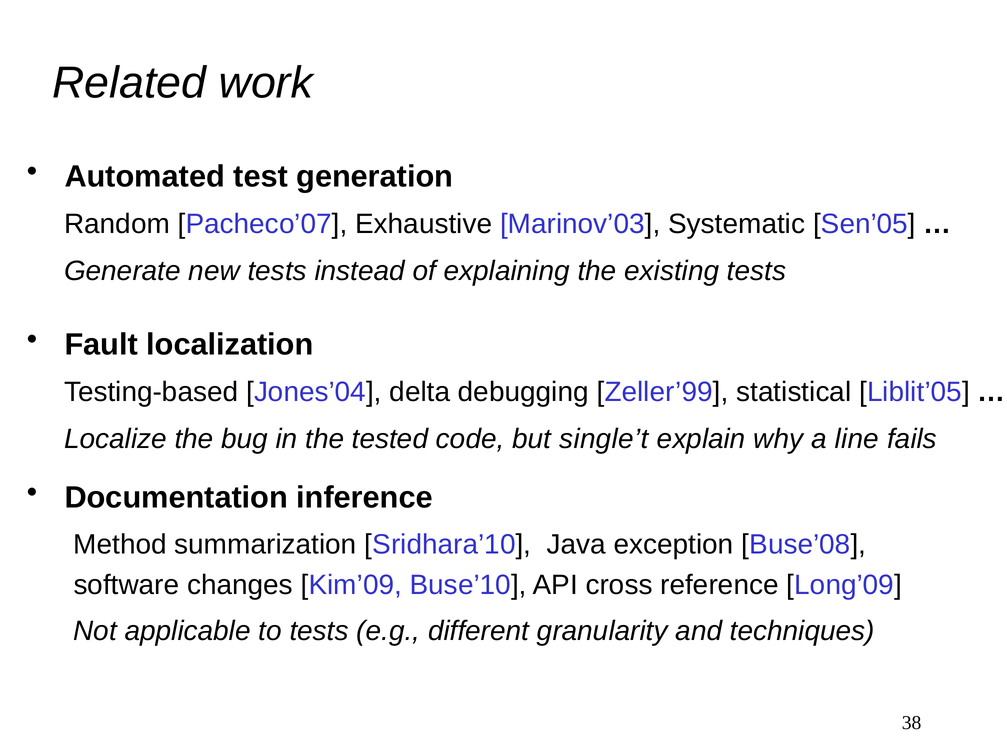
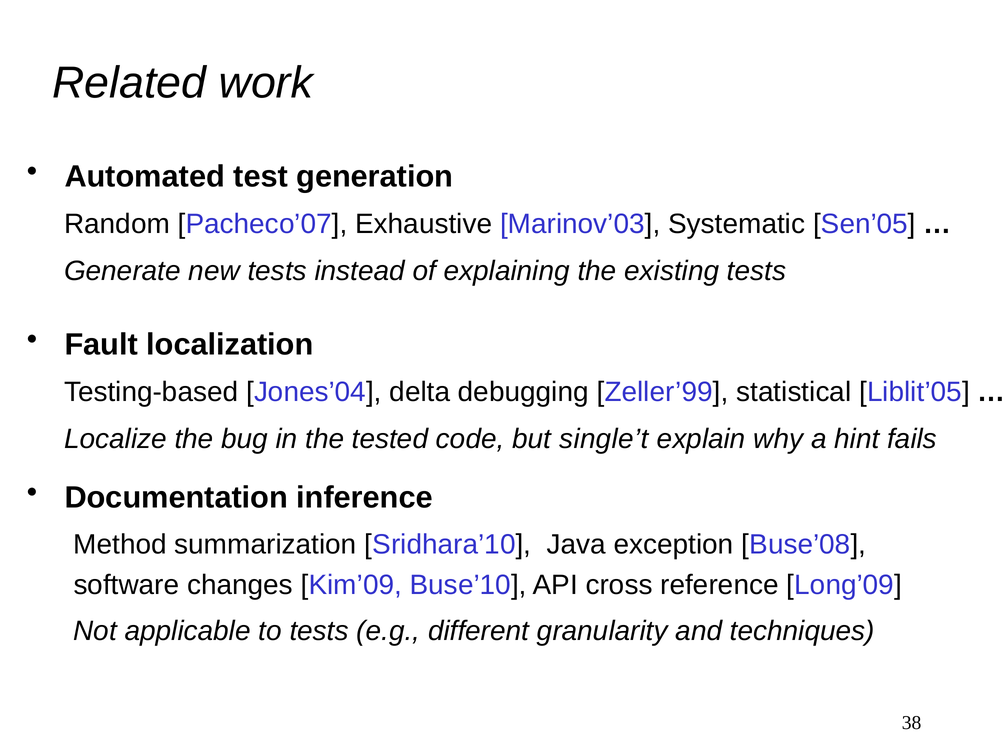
line: line -> hint
